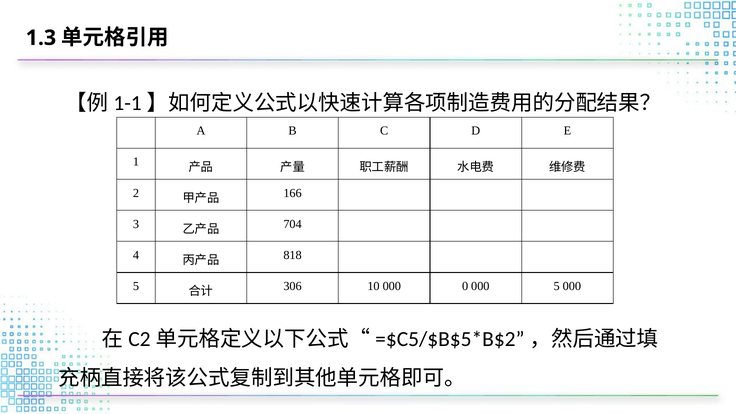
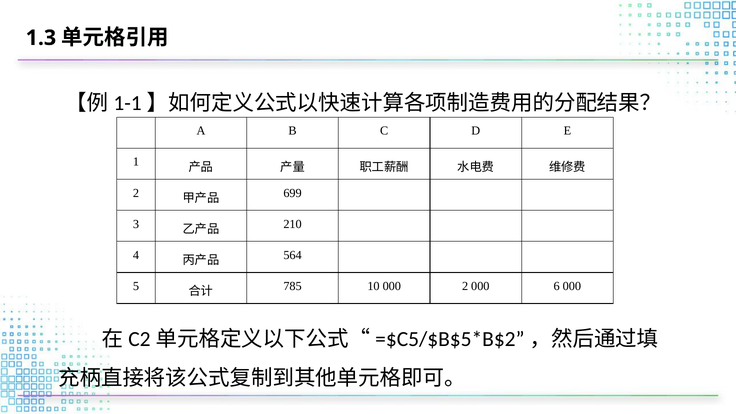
166: 166 -> 699
704: 704 -> 210
818: 818 -> 564
306: 306 -> 785
000 0: 0 -> 2
000 5: 5 -> 6
